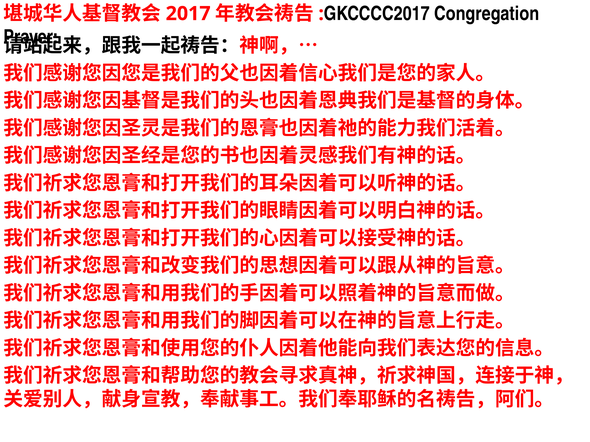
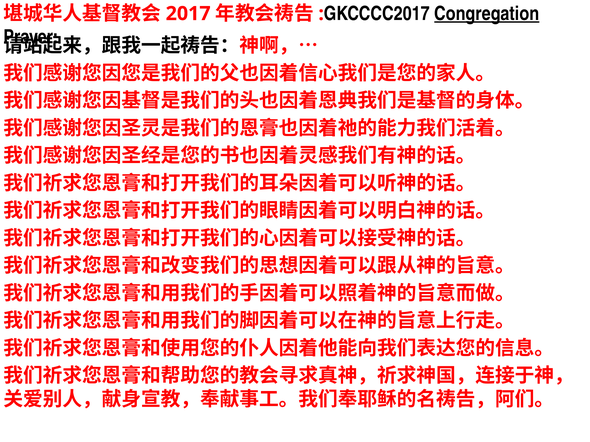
Congregation underline: none -> present
